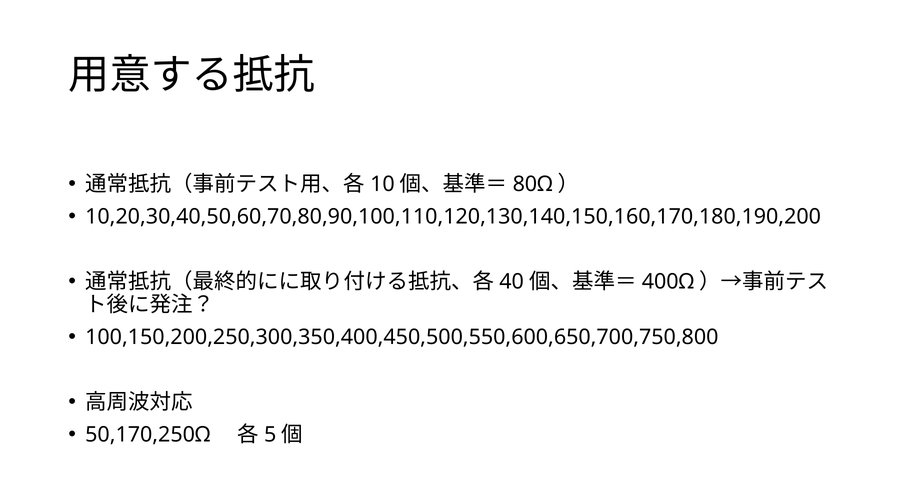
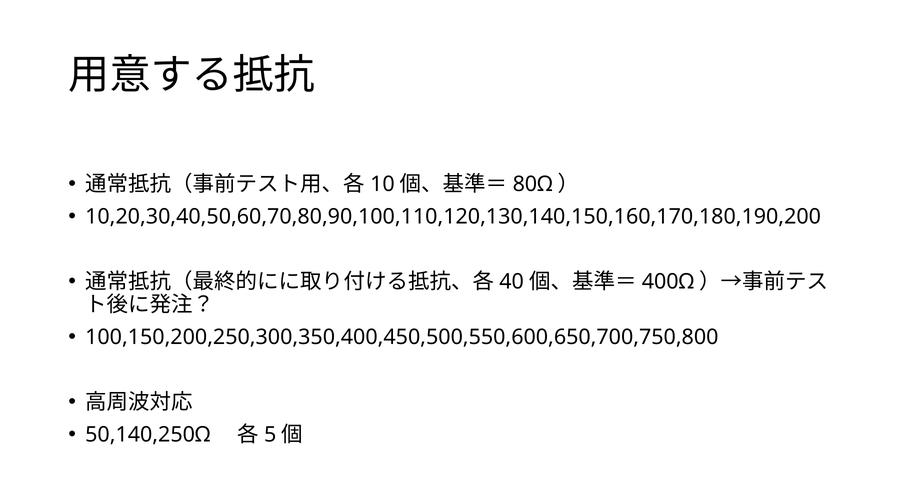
50,170,250Ω: 50,170,250Ω -> 50,140,250Ω
